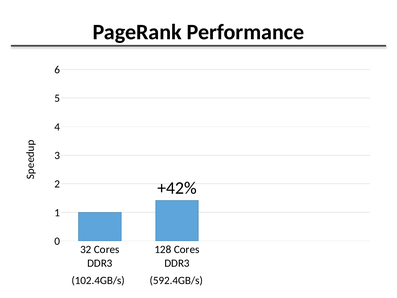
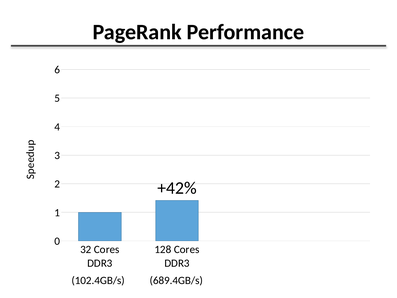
592.4GB/s: 592.4GB/s -> 689.4GB/s
